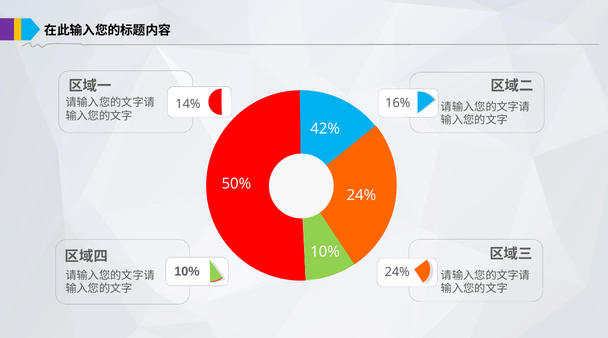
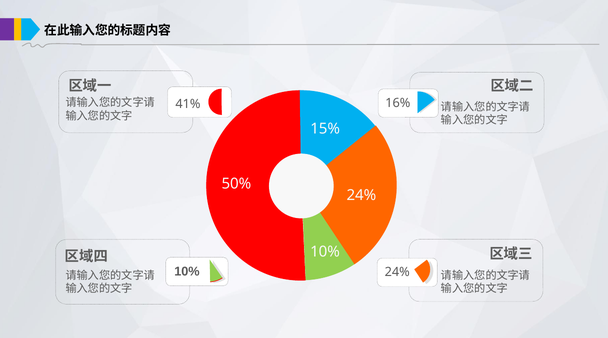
14%: 14% -> 41%
42%: 42% -> 15%
